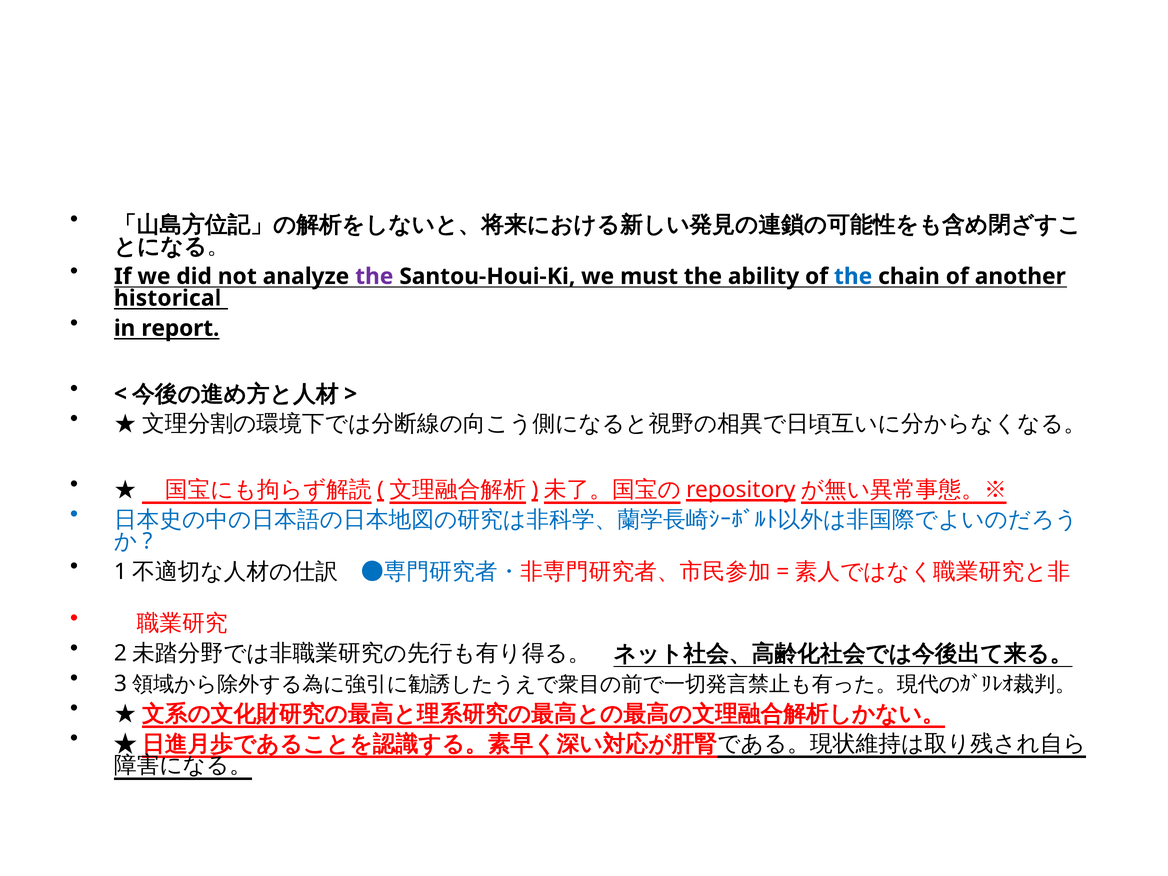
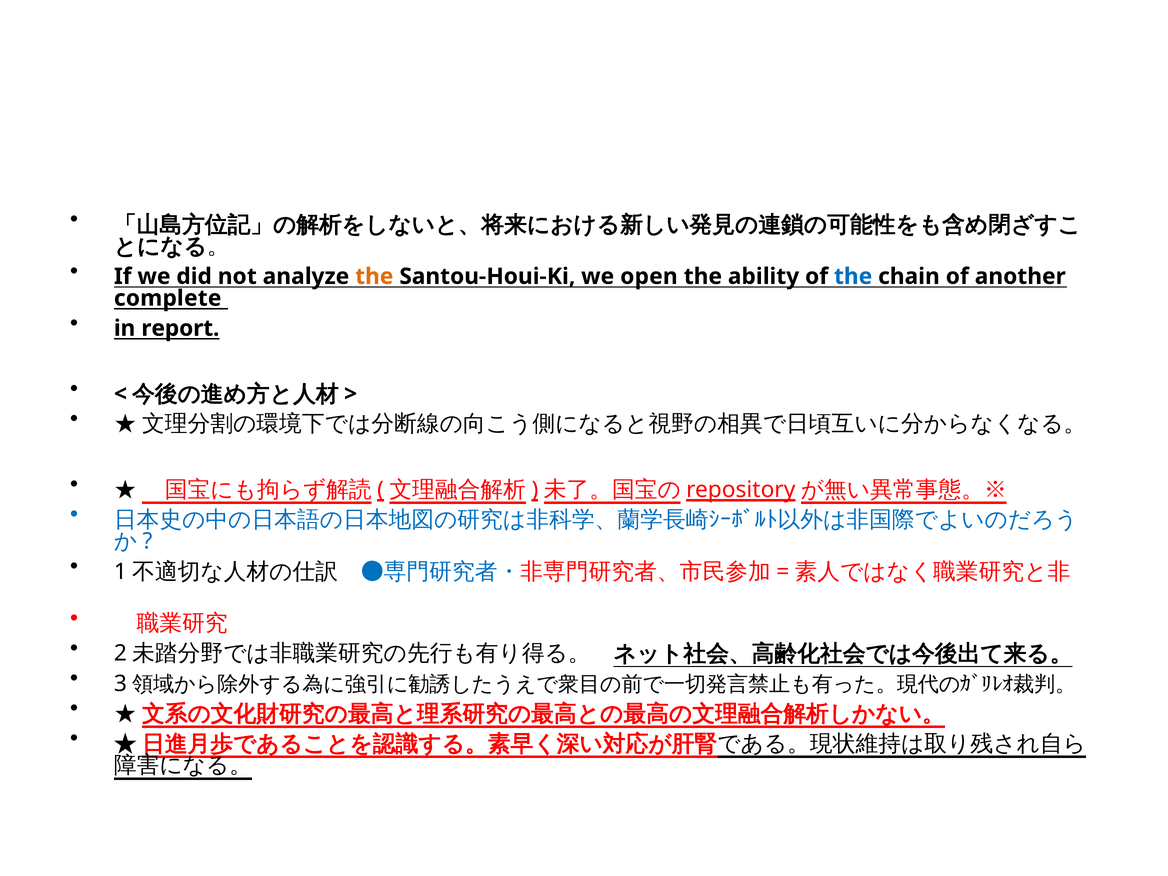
the at (374, 276) colour: purple -> orange
must: must -> open
historical: historical -> complete
